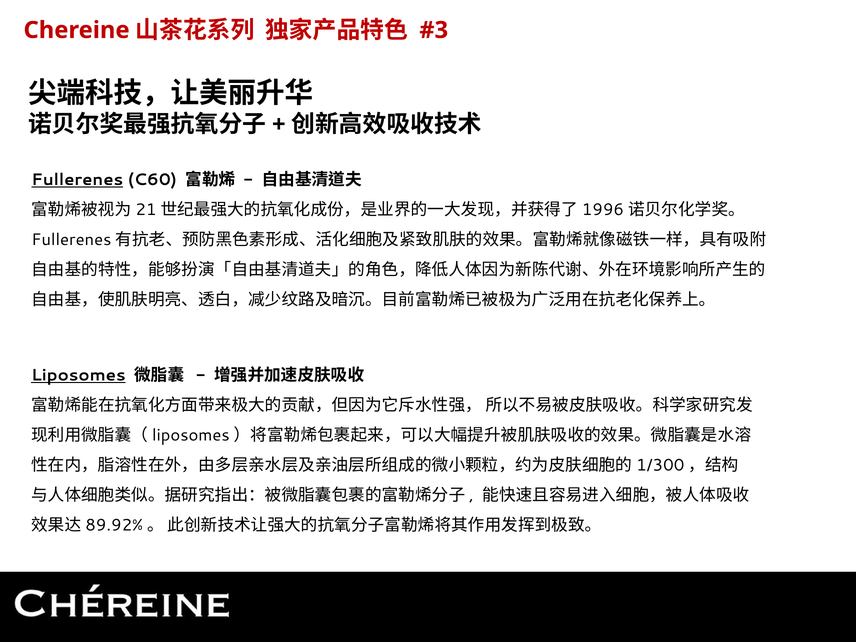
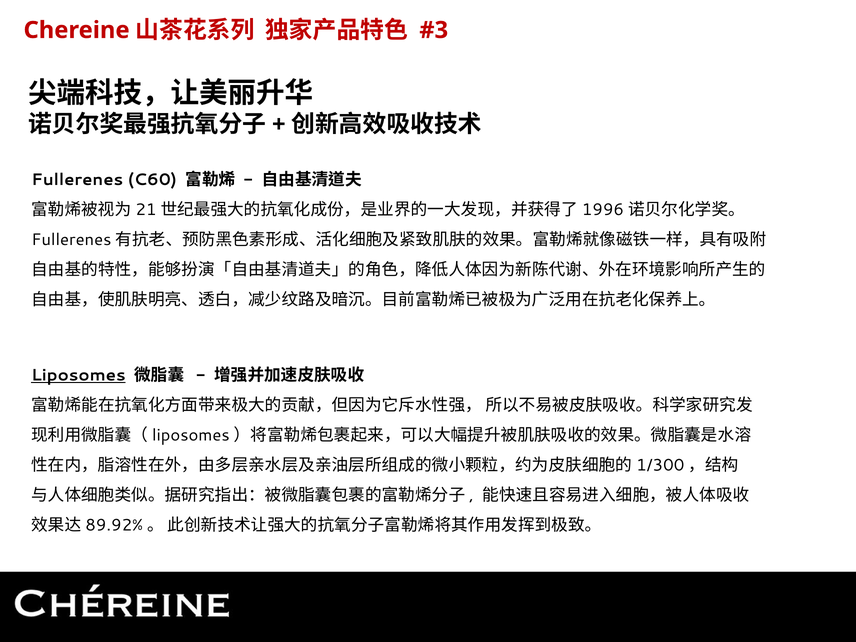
Fullerenes underline: present -> none
